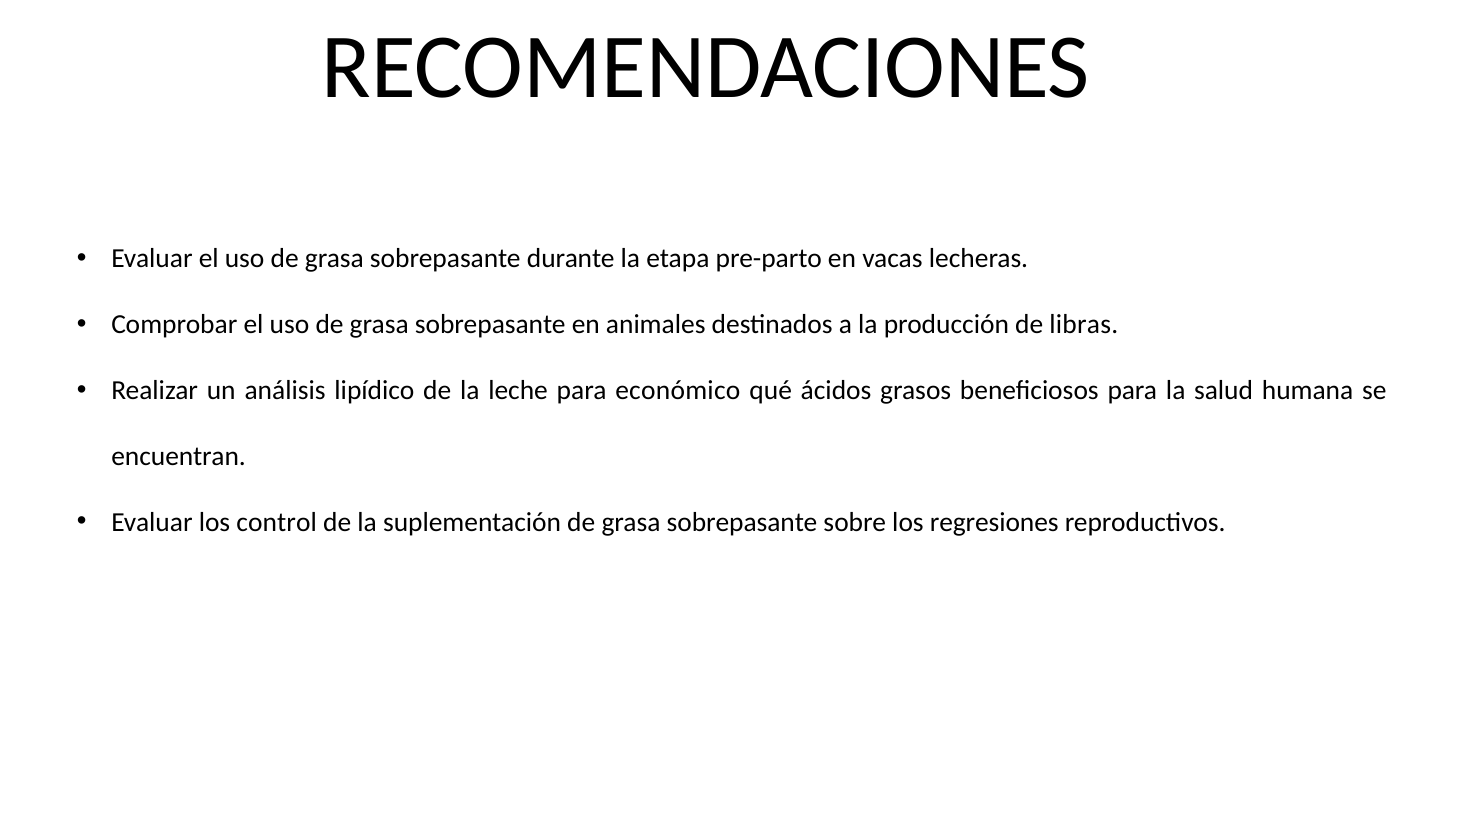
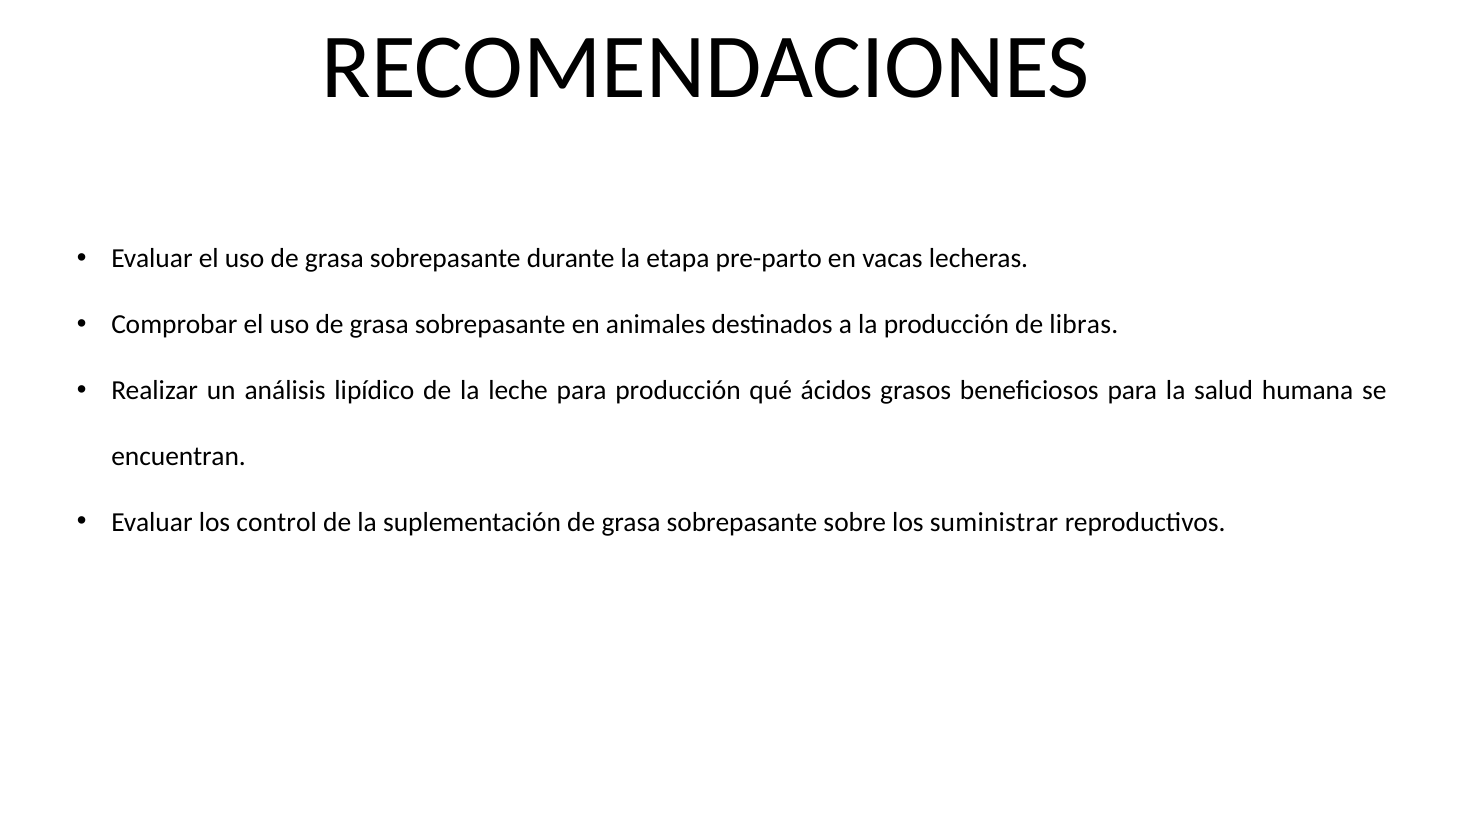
para económico: económico -> producción
regresiones: regresiones -> suministrar
